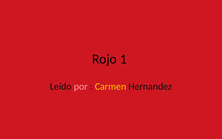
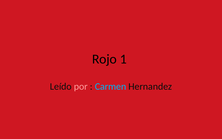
Carmen colour: yellow -> light blue
